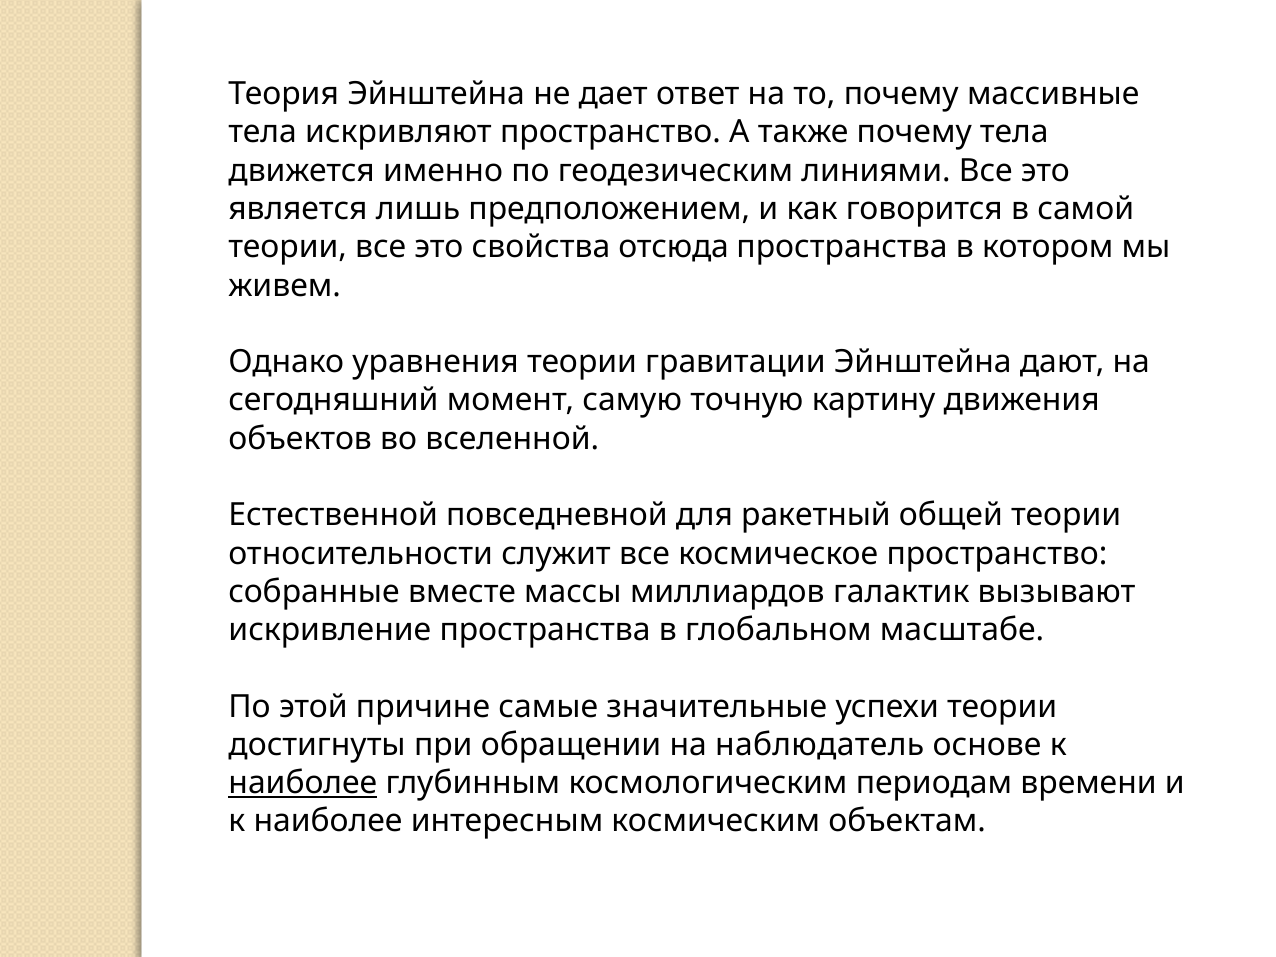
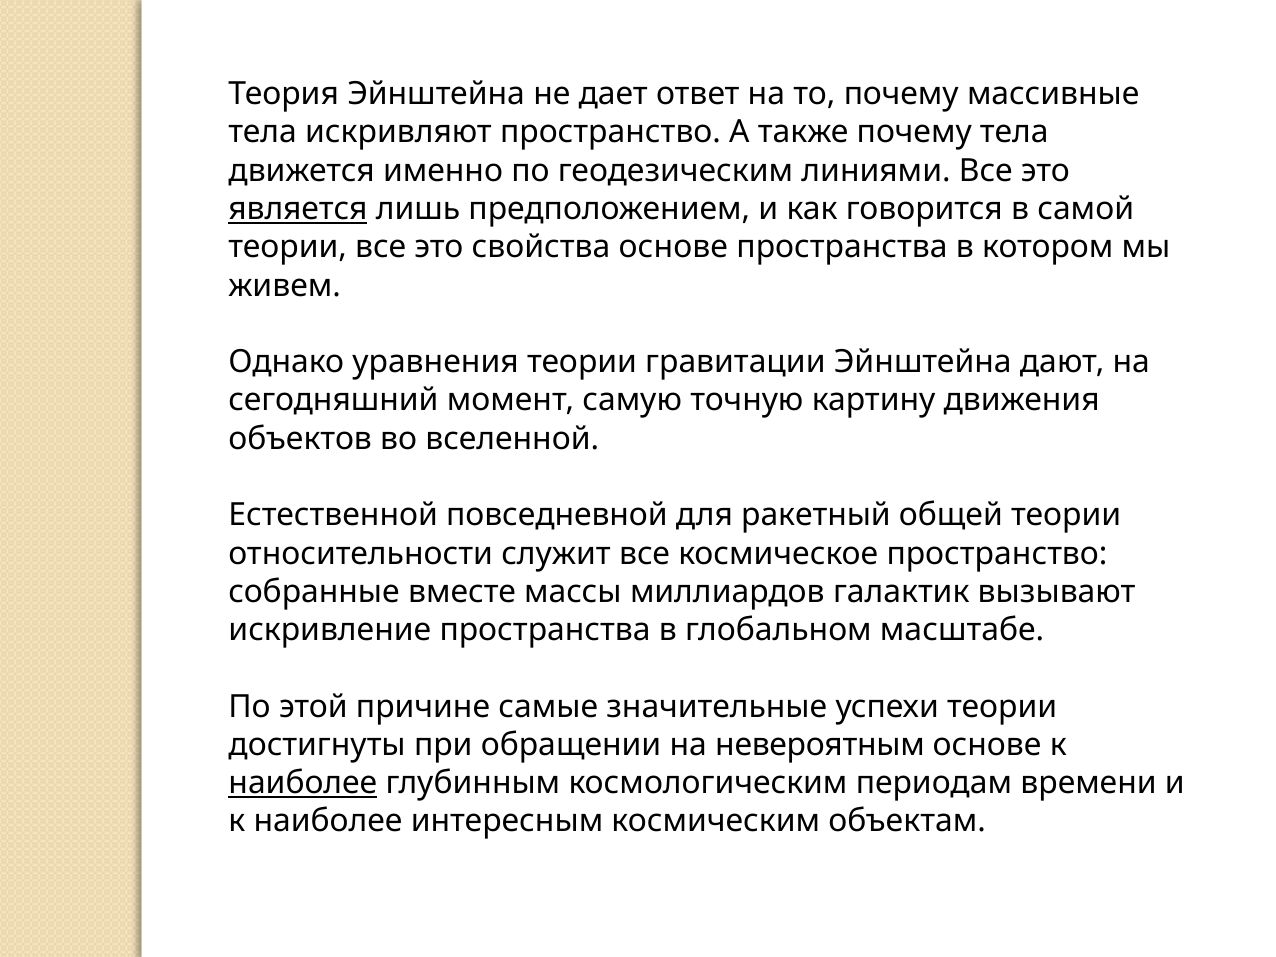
является underline: none -> present
свойства отсюда: отсюда -> основе
наблюдатель: наблюдатель -> невероятным
